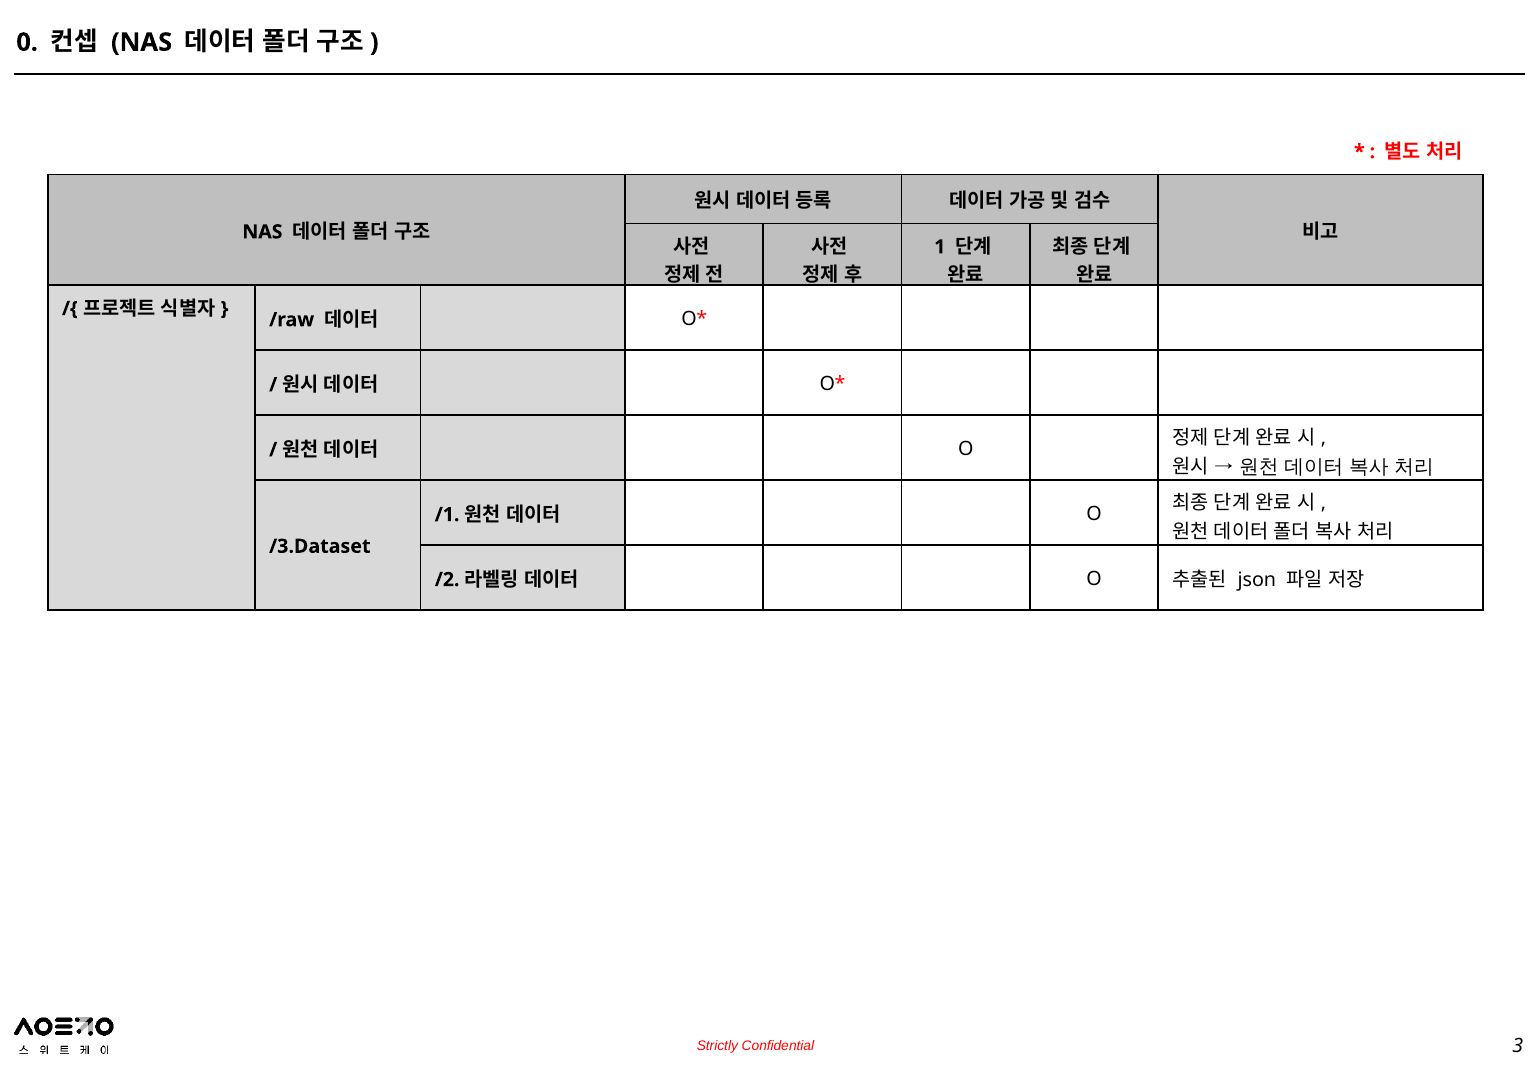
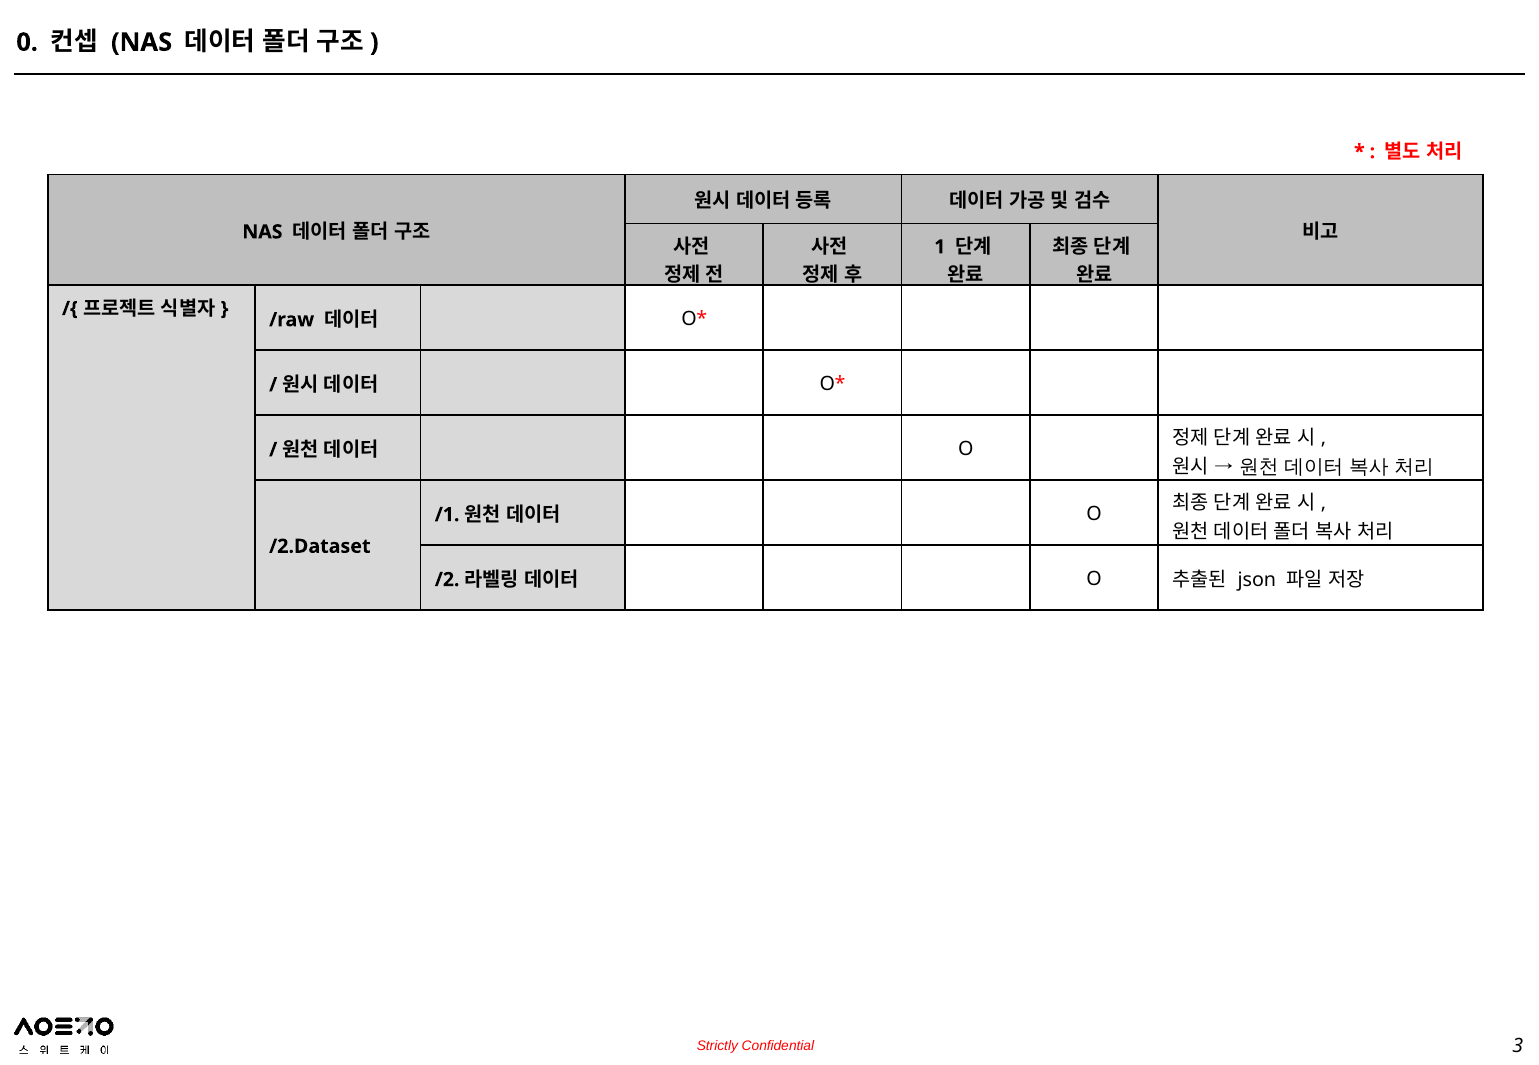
/3.Dataset: /3.Dataset -> /2.Dataset
